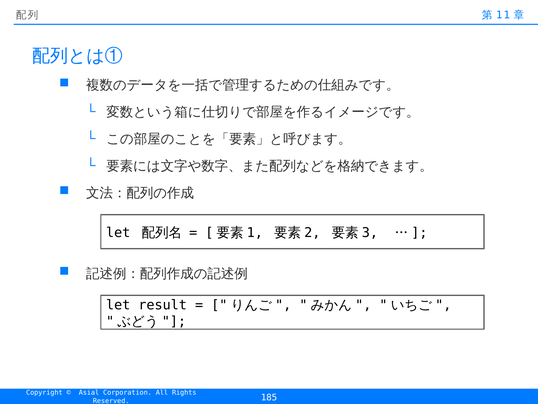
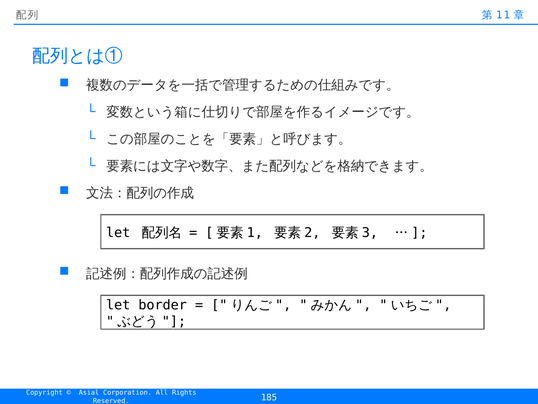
result: result -> border
